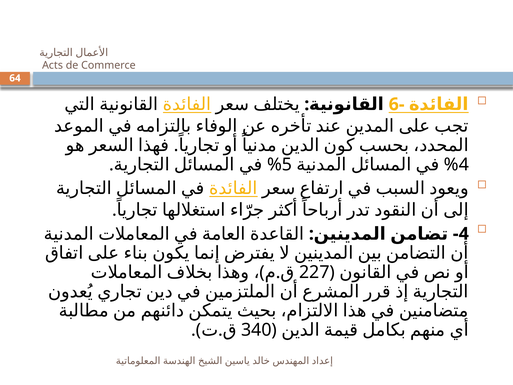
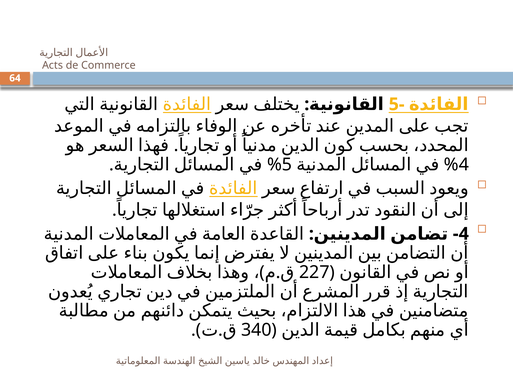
6-: 6- -> 5-
